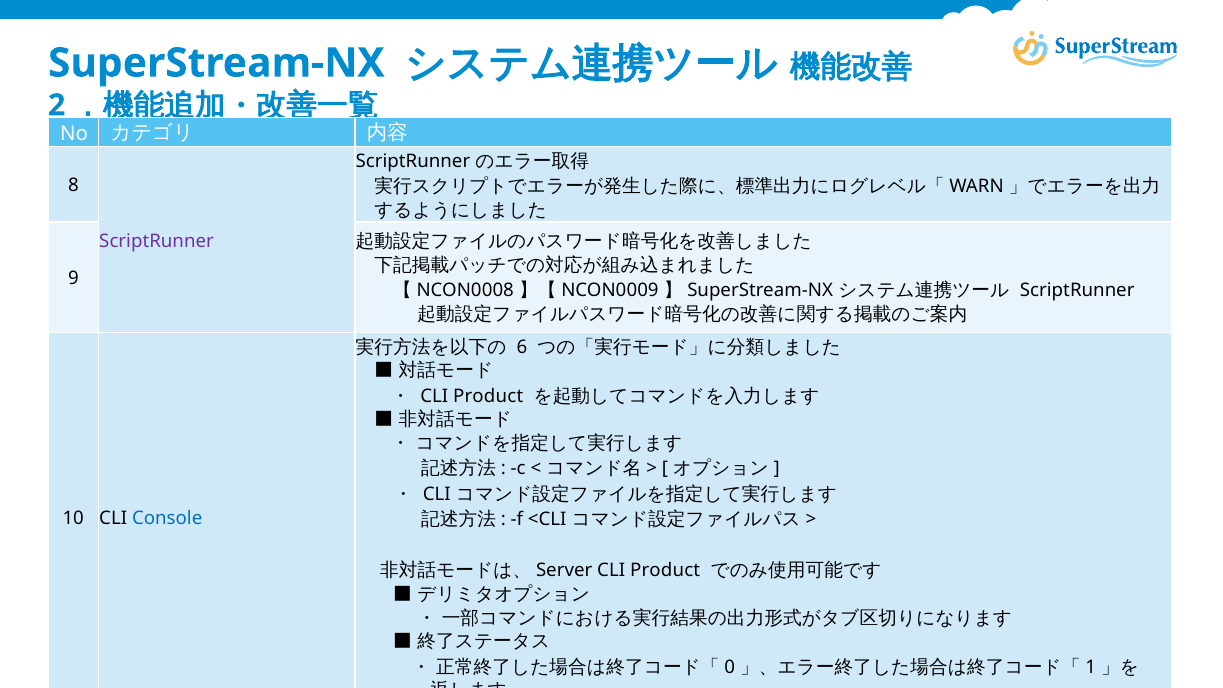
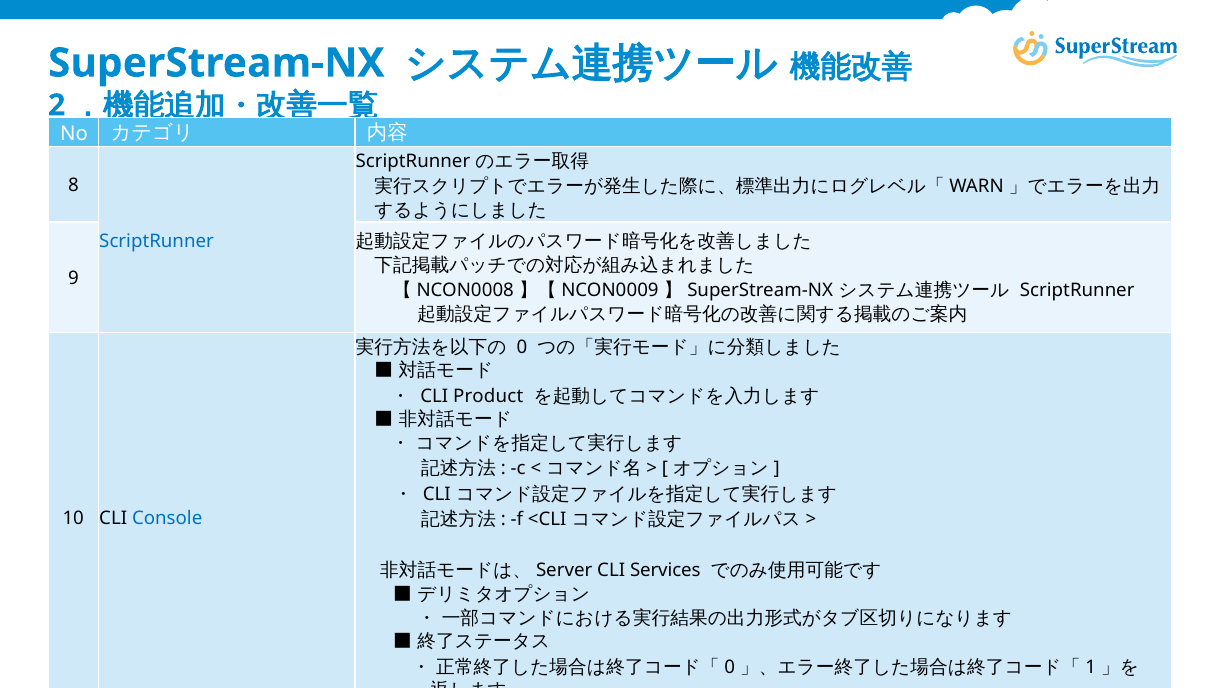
ScriptRunner at (157, 241) colour: purple -> blue
6 at (522, 347): 6 -> 0
Product at (665, 571): Product -> Services
